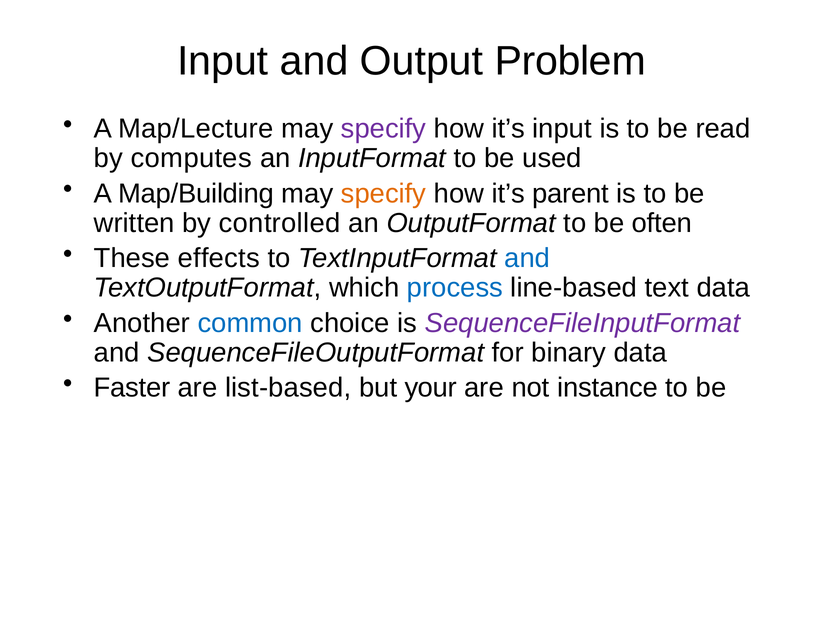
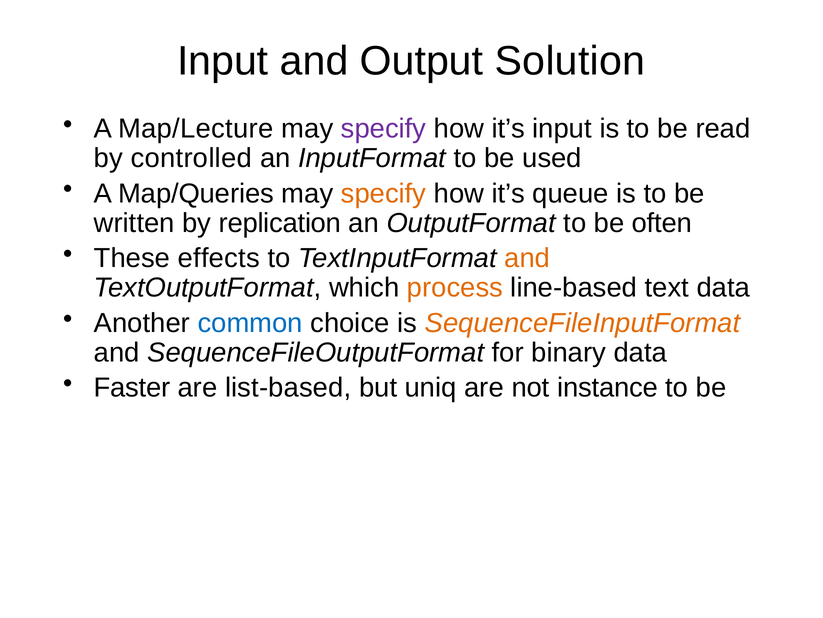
Problem: Problem -> Solution
computes: computes -> controlled
Map/Building: Map/Building -> Map/Queries
parent: parent -> queue
controlled: controlled -> replication
and at (527, 258) colour: blue -> orange
process colour: blue -> orange
SequenceFileInputFormat colour: purple -> orange
your: your -> uniq
